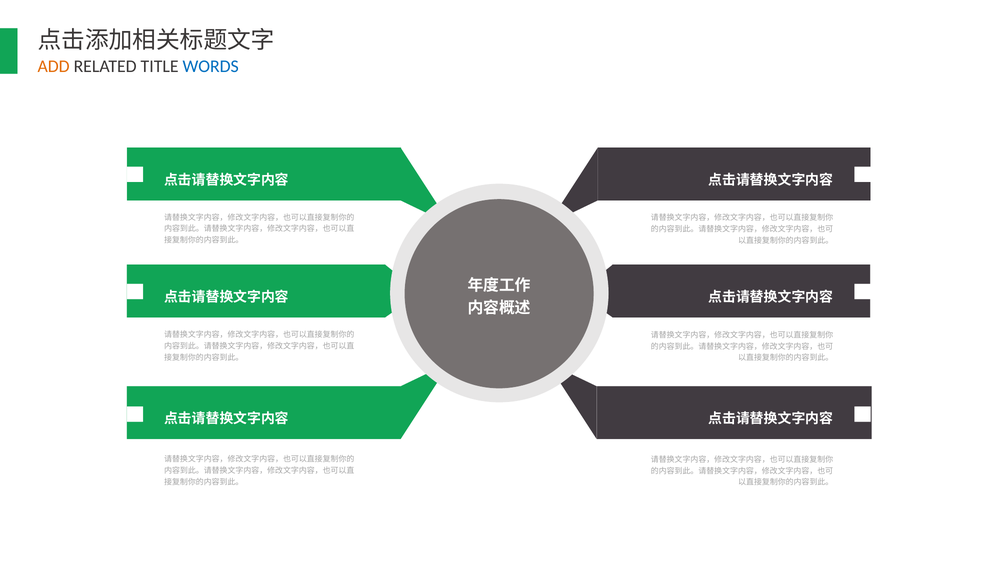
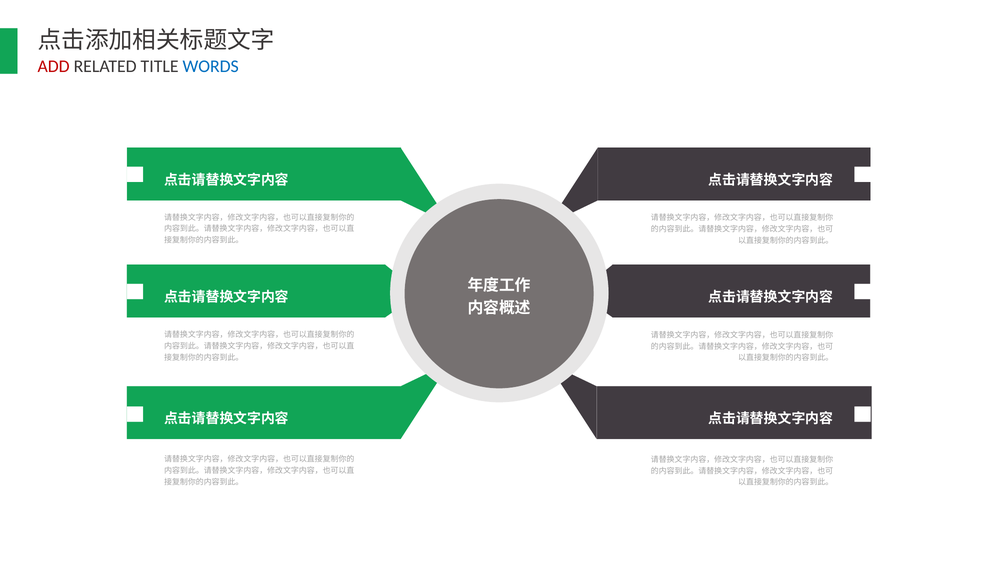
ADD colour: orange -> red
